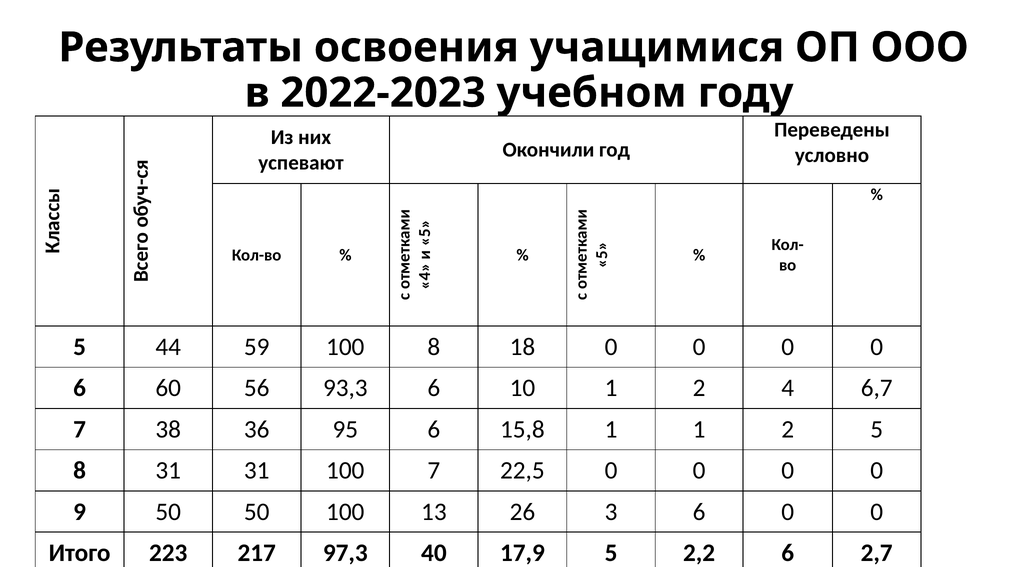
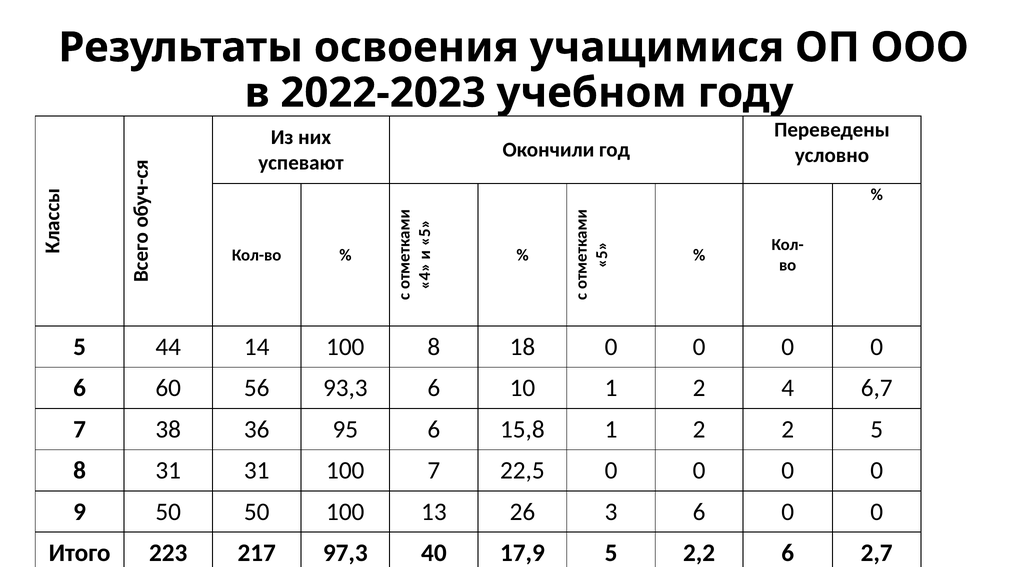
59: 59 -> 14
15,8 1 1: 1 -> 2
